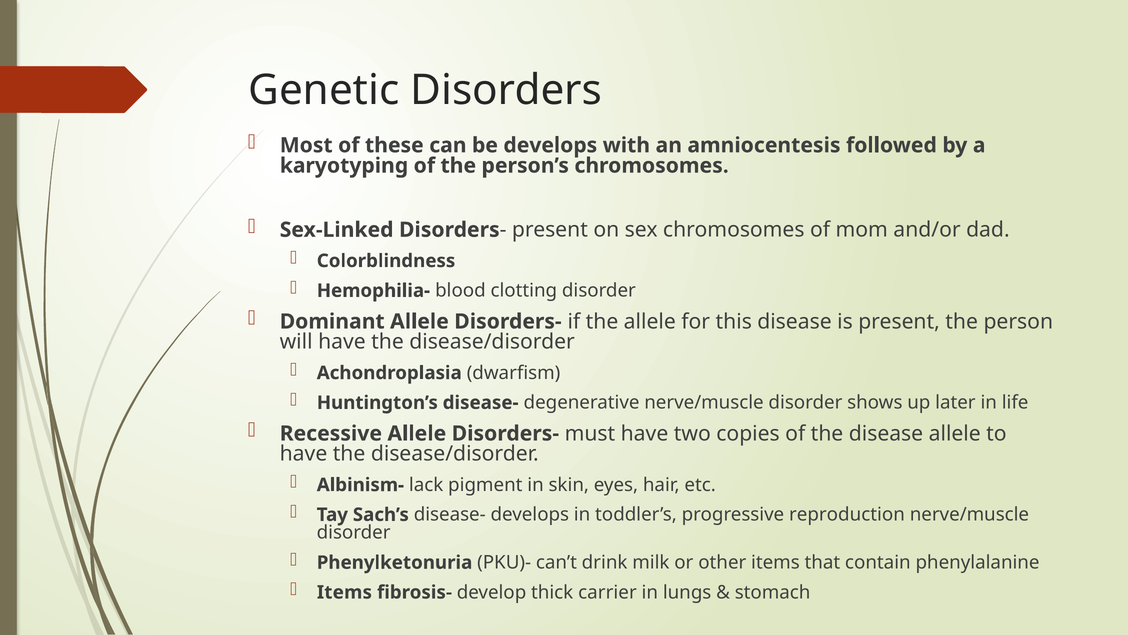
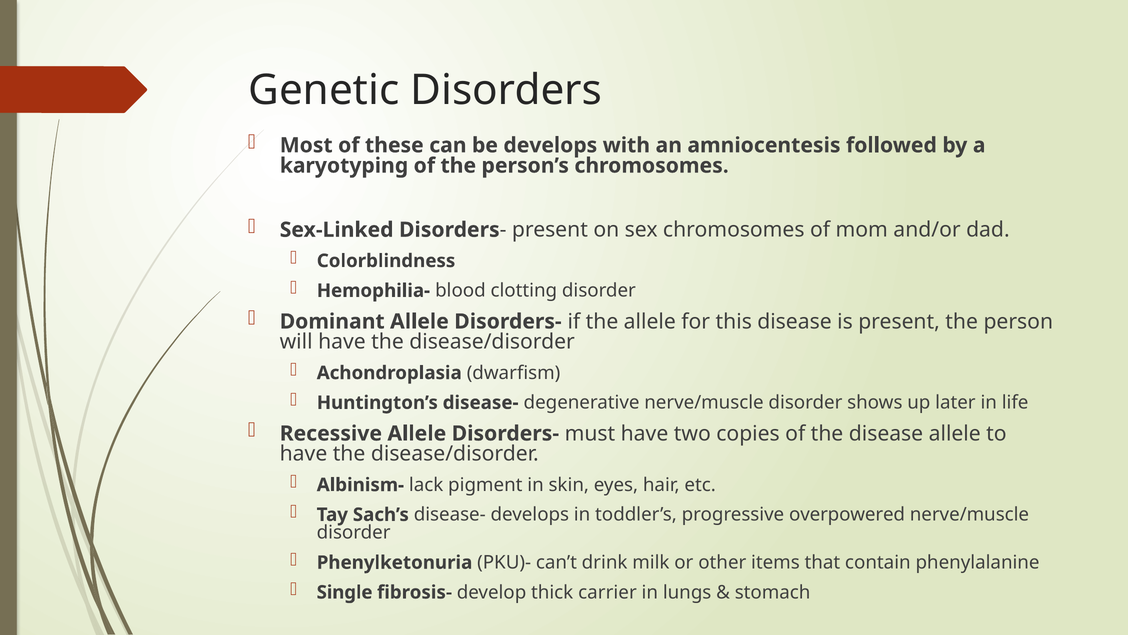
reproduction: reproduction -> overpowered
Items at (344, 592): Items -> Single
